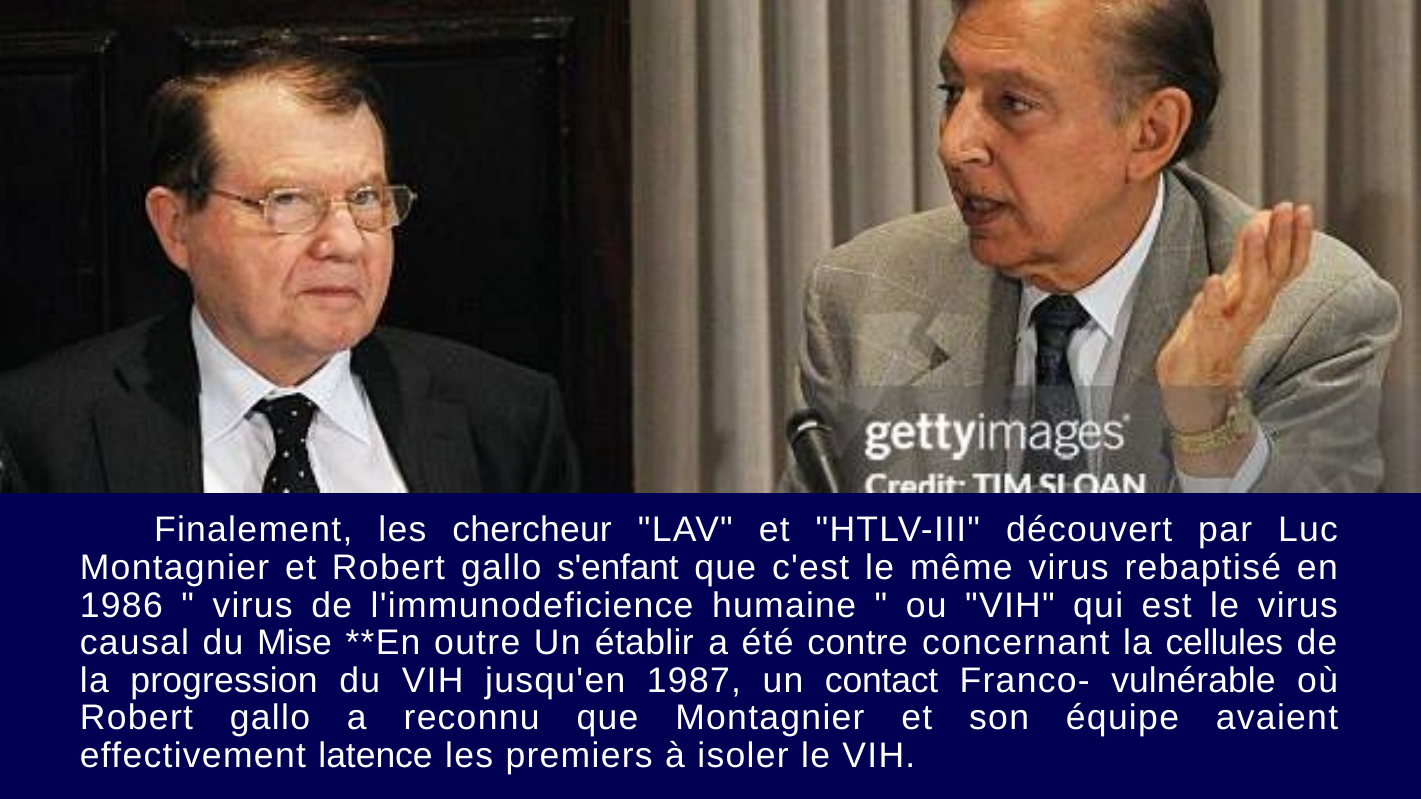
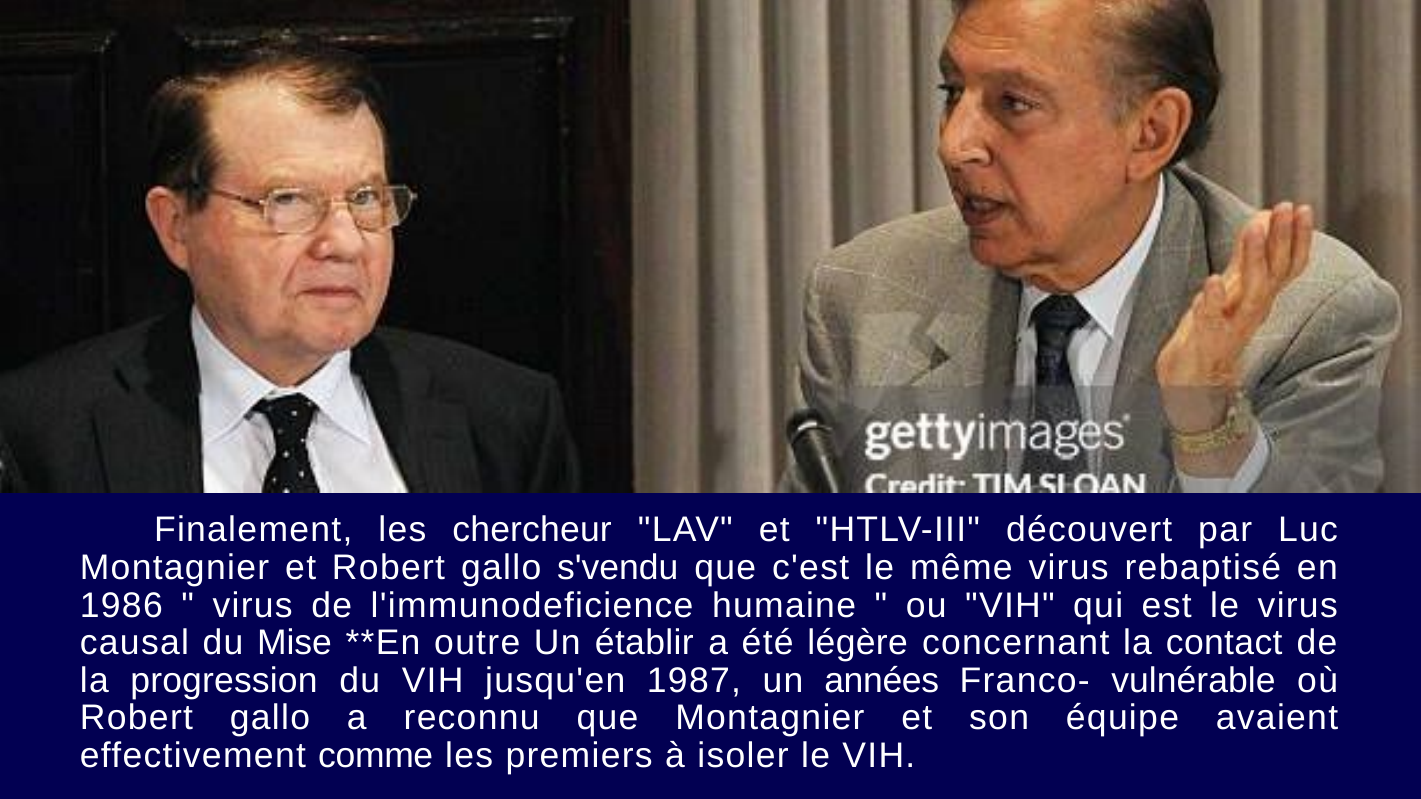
s'enfant: s'enfant -> s'vendu
contre: contre -> légère
cellules: cellules -> contact
contact: contact -> années
latence: latence -> comme
